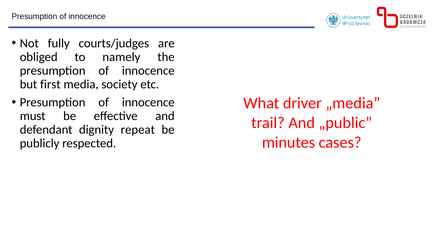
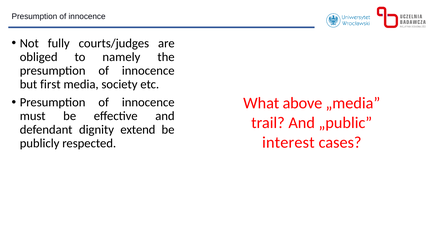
driver: driver -> above
repeat: repeat -> extend
minutes: minutes -> interest
